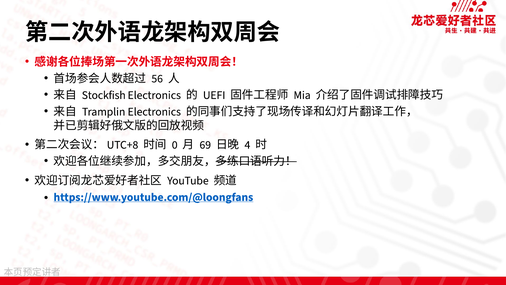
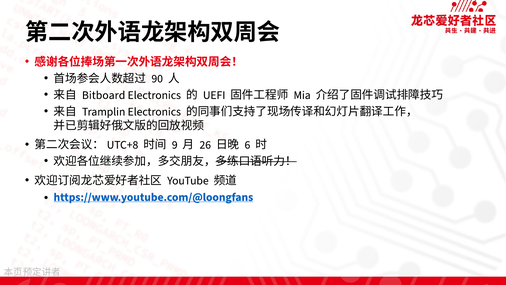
56: 56 -> 90
Stockfish: Stockfish -> Bitboard
0: 0 -> 9
69: 69 -> 26
4: 4 -> 6
